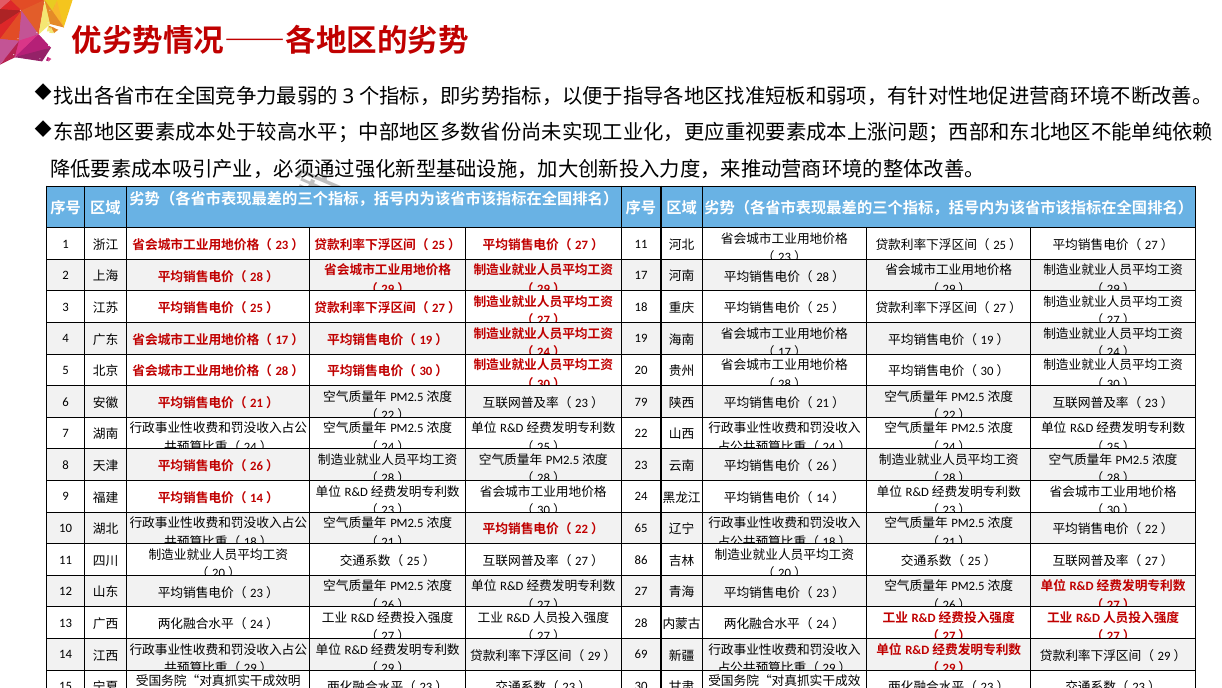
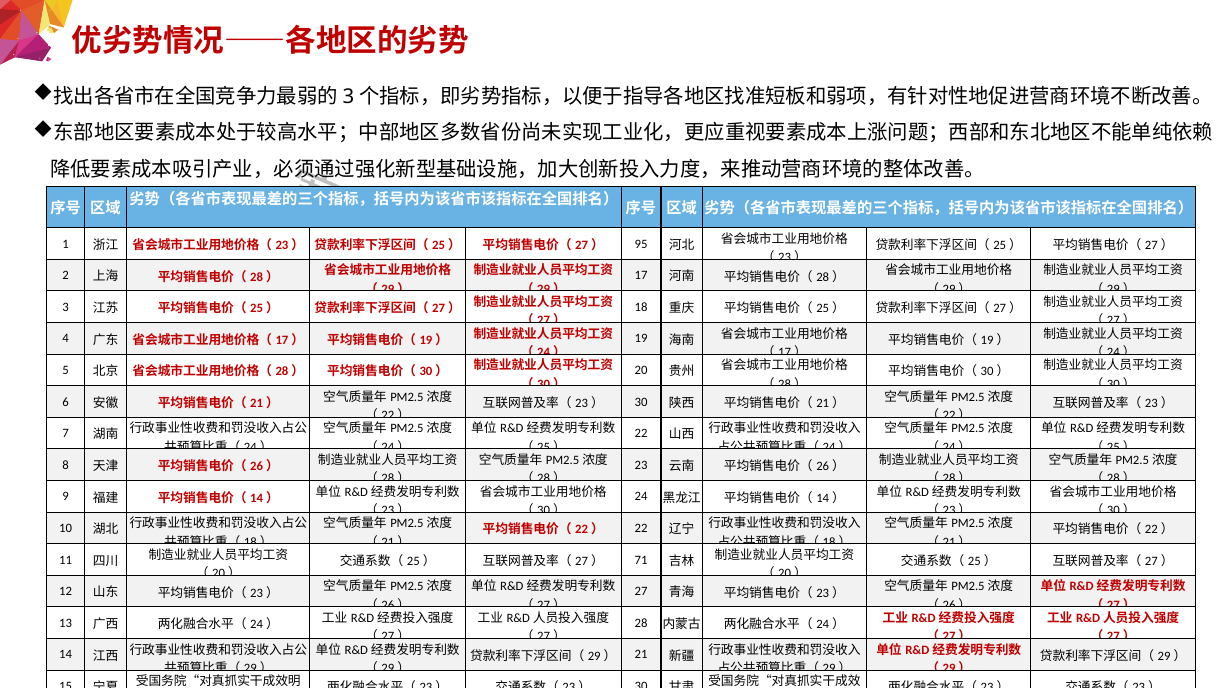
11 at (641, 244): 11 -> 95
79 at (641, 402): 79 -> 30
65 at (641, 528): 65 -> 22
86: 86 -> 71
69: 69 -> 21
